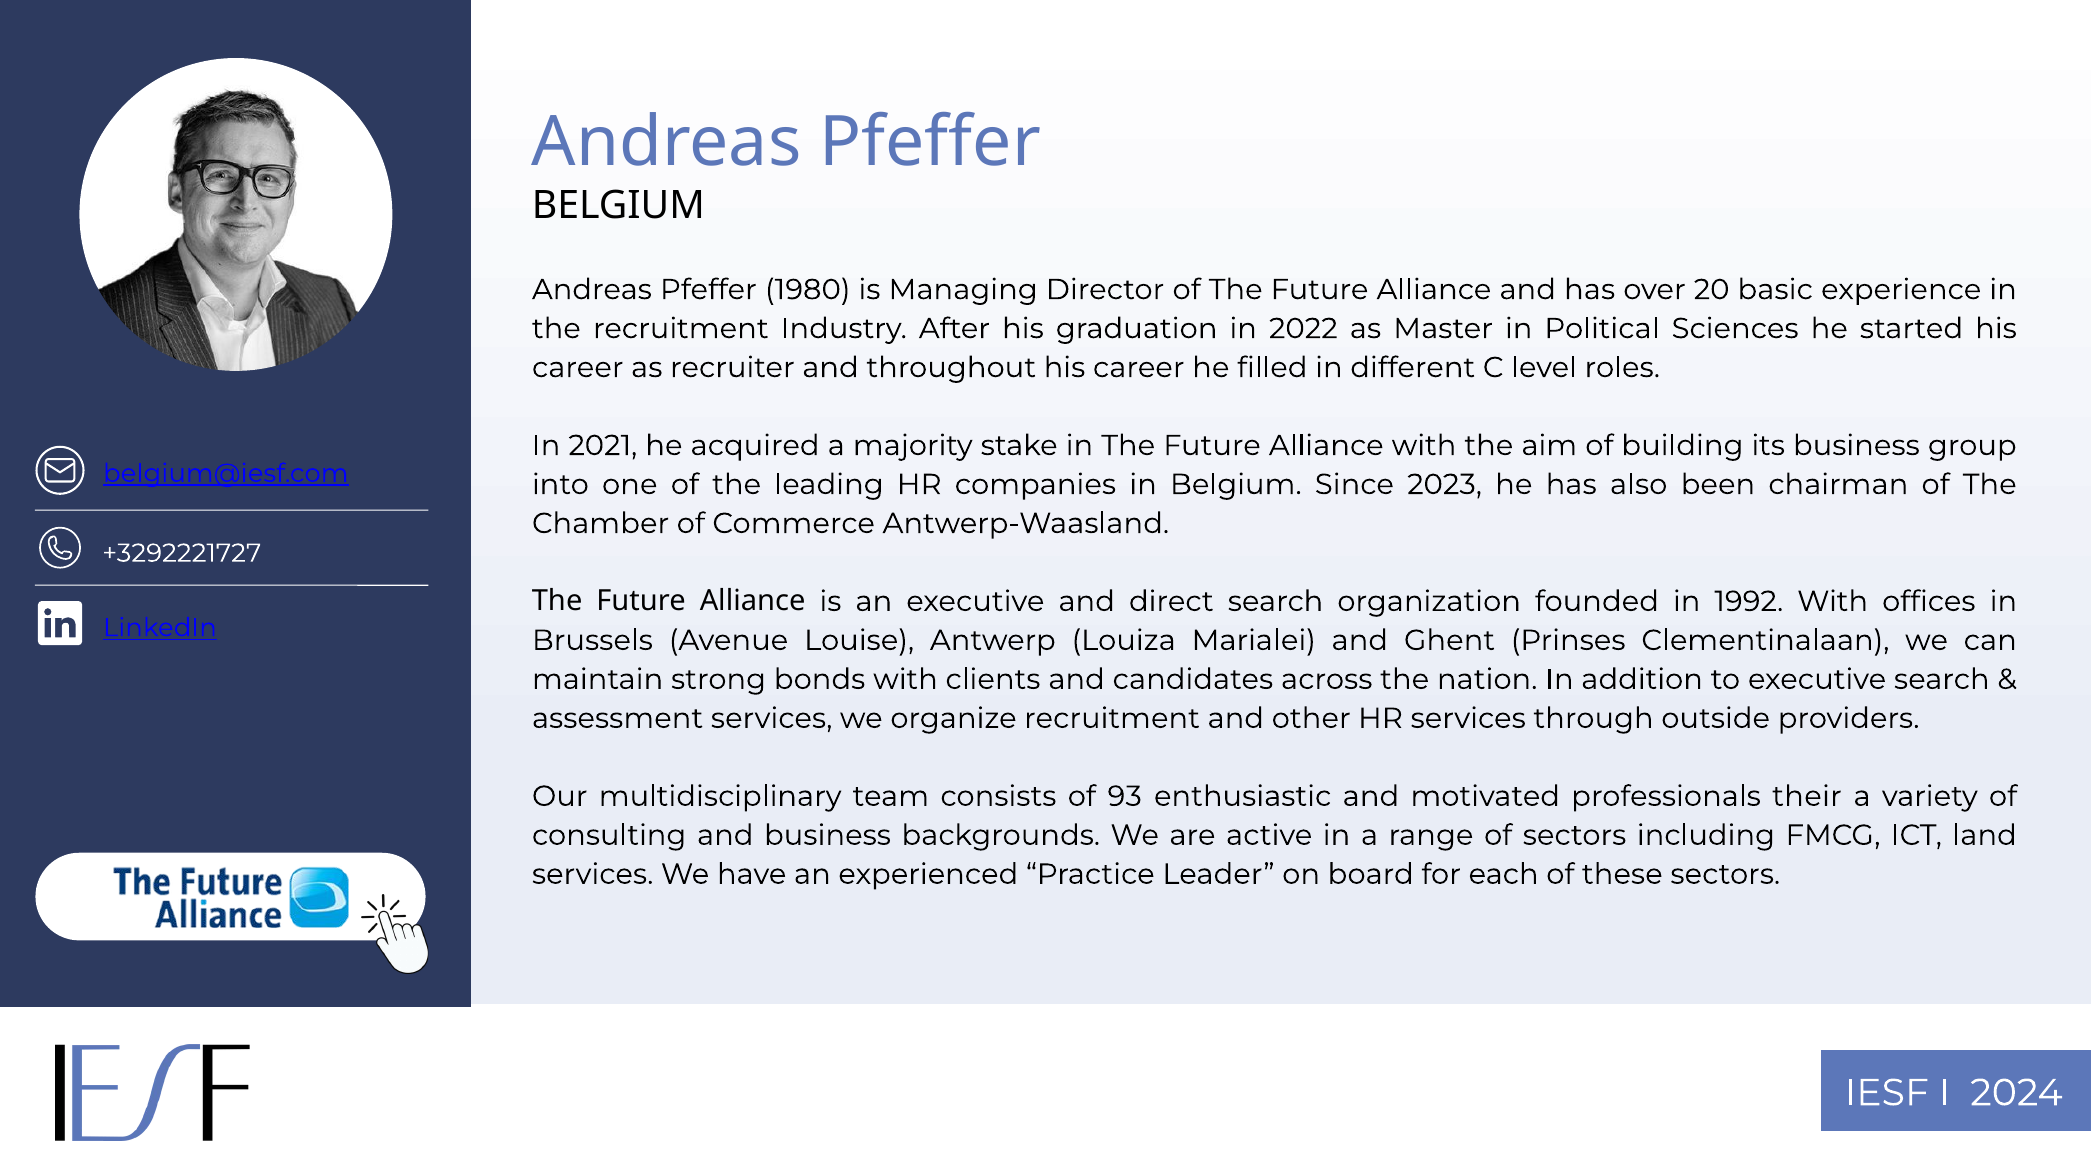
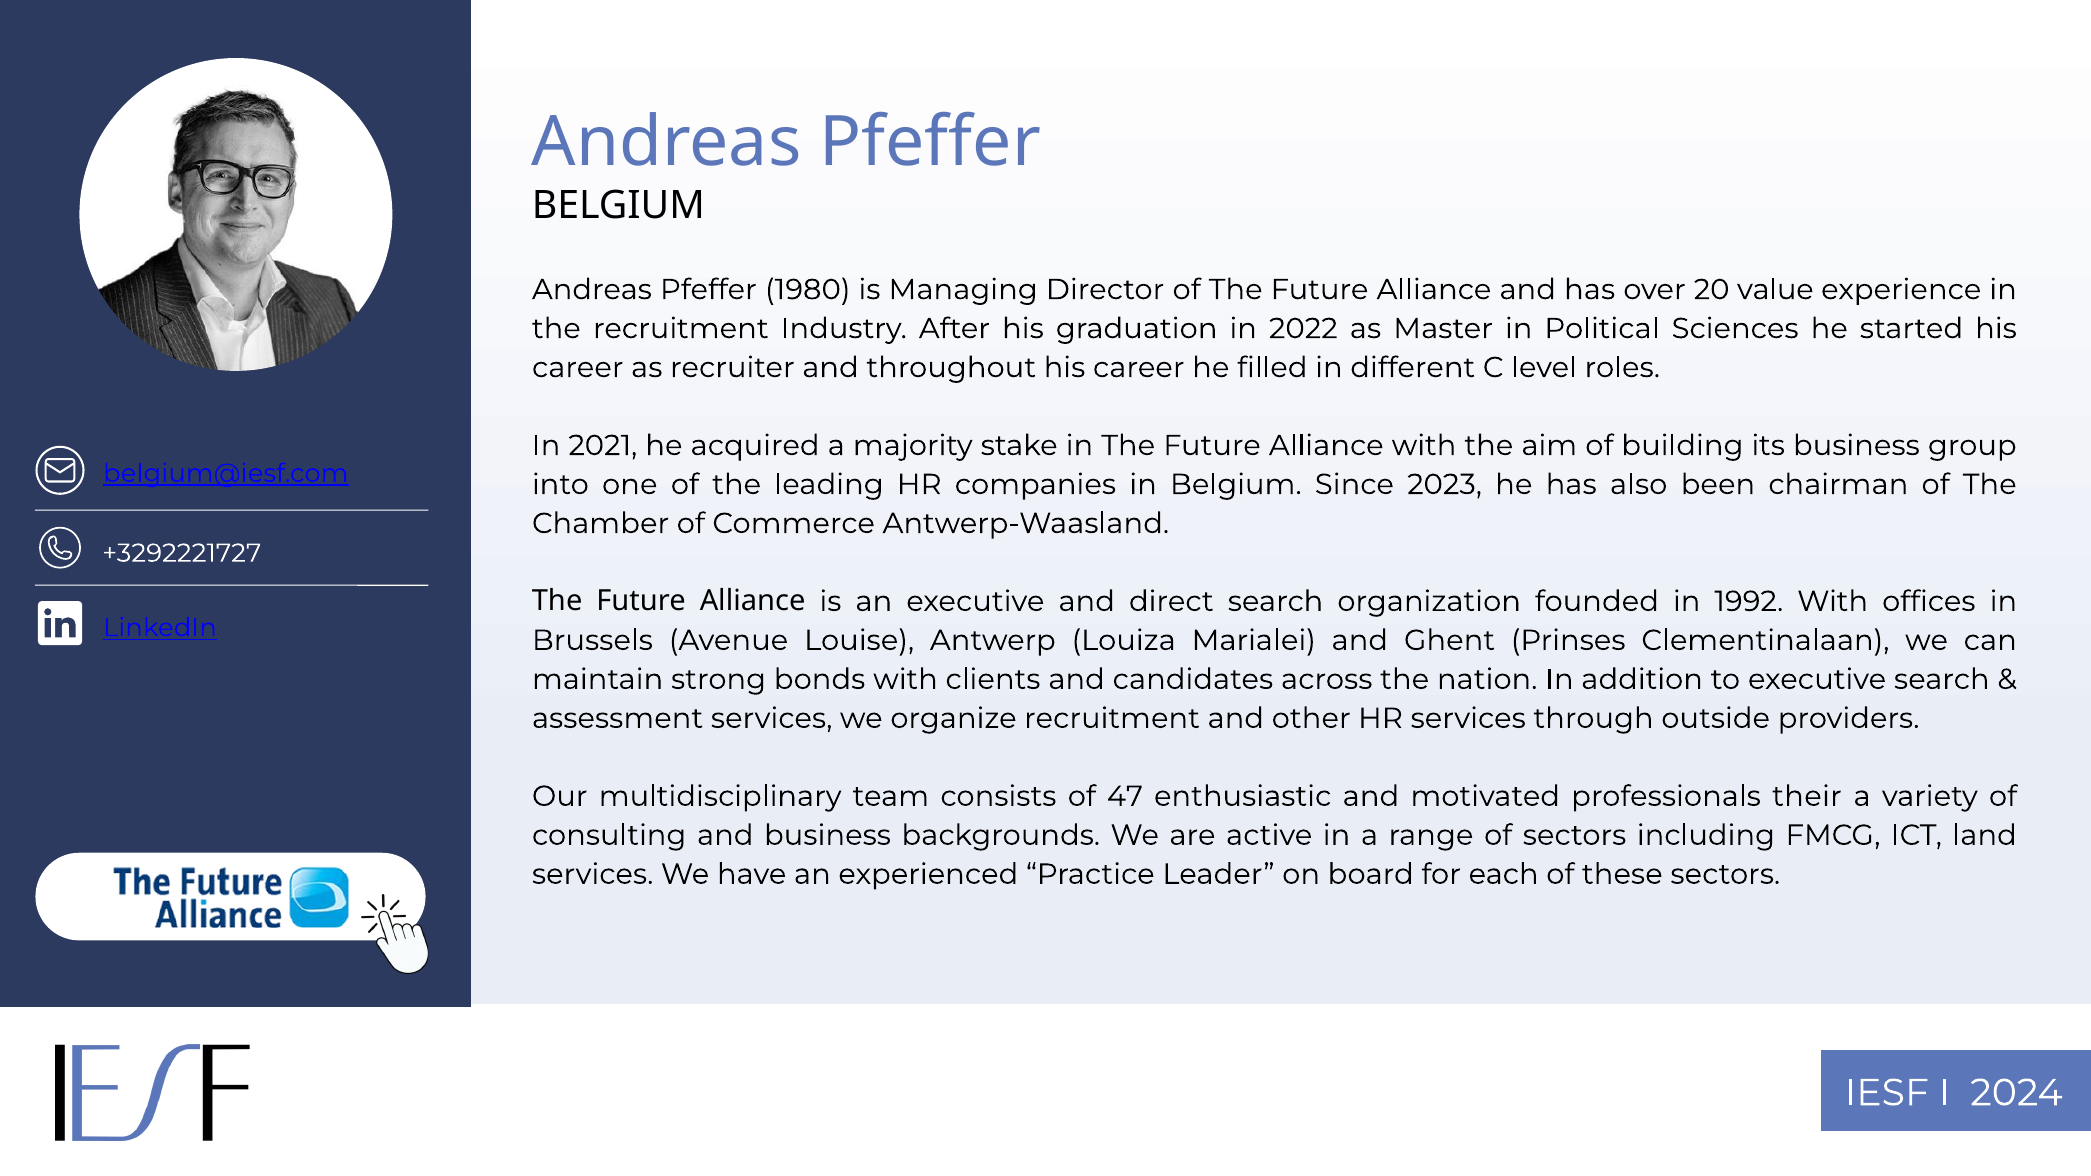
basic: basic -> value
93: 93 -> 47
